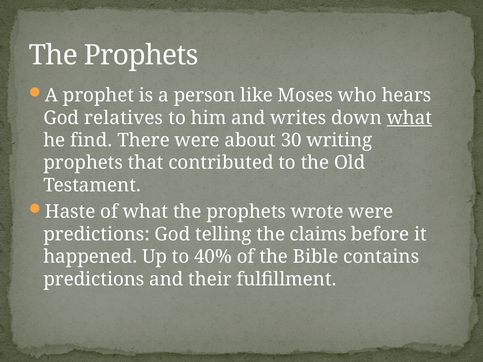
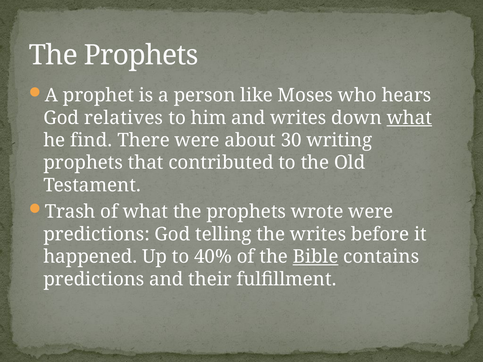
Haste: Haste -> Trash
the claims: claims -> writes
Bible underline: none -> present
